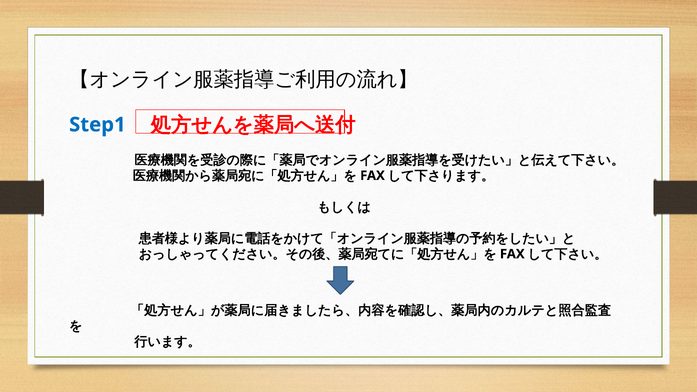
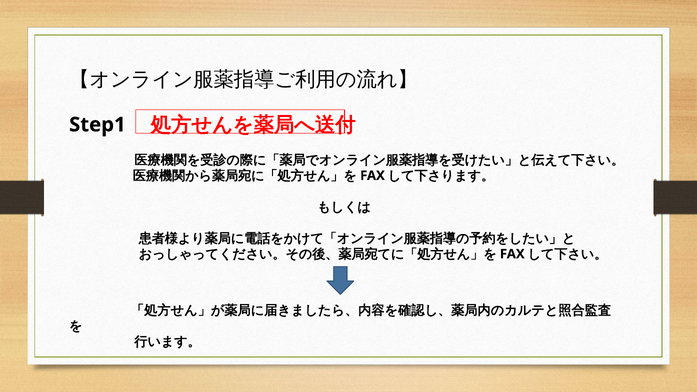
Step1 colour: blue -> black
